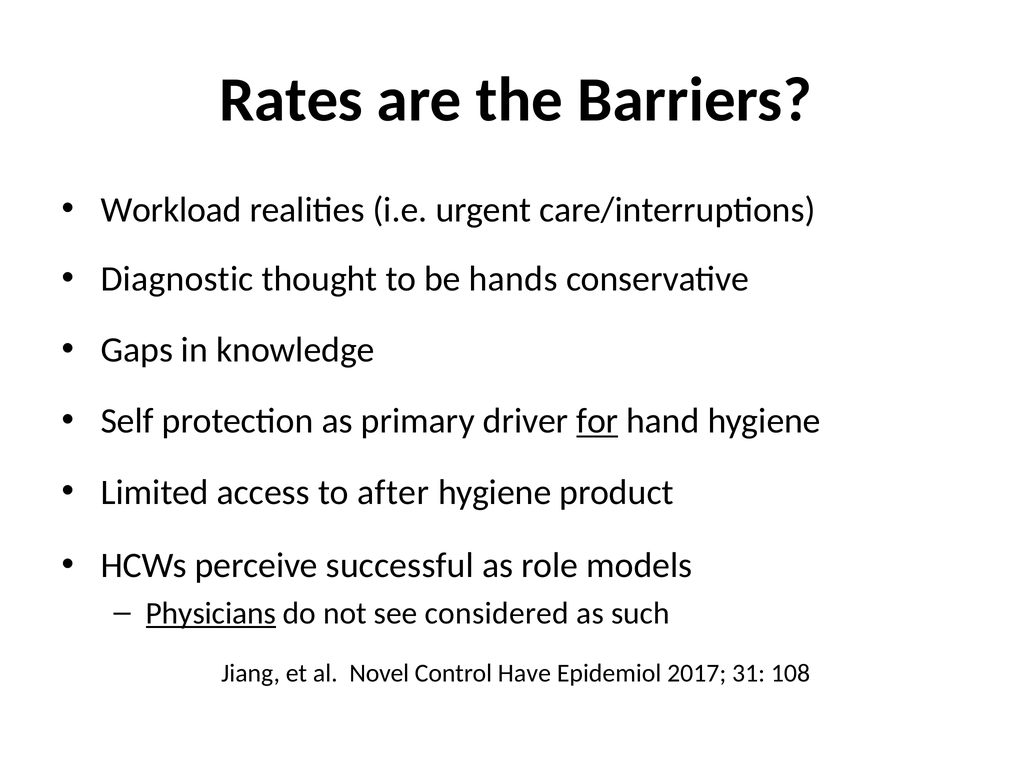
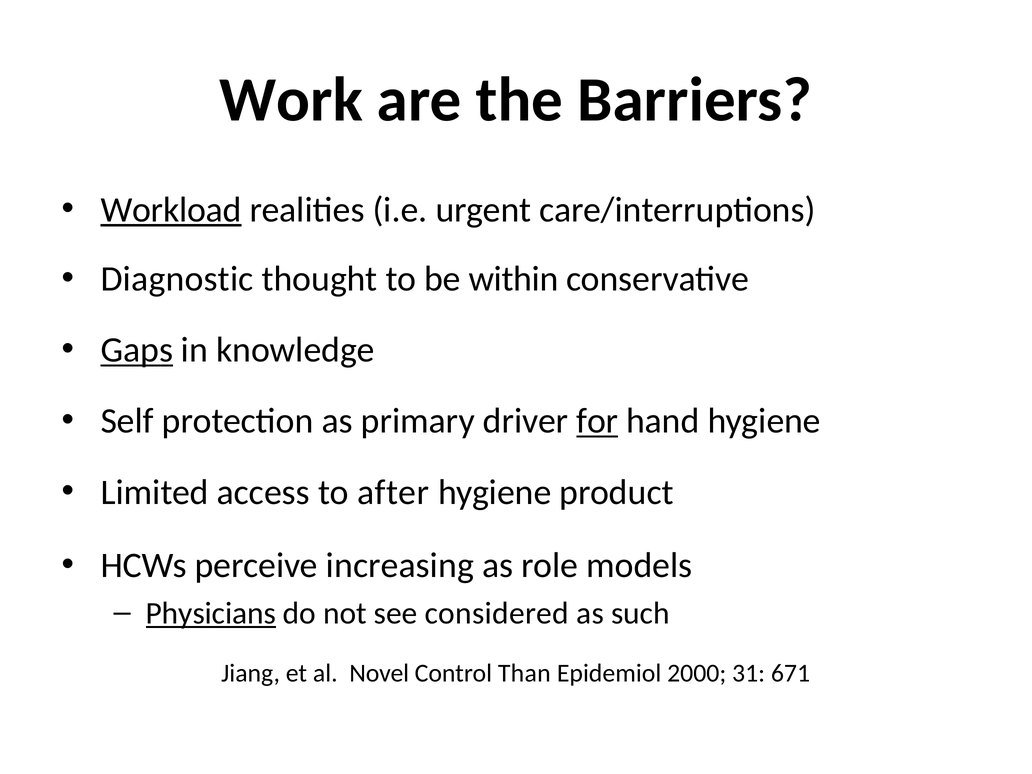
Rates: Rates -> Work
Workload underline: none -> present
hands: hands -> within
Gaps underline: none -> present
successful: successful -> increasing
Have: Have -> Than
2017: 2017 -> 2000
108: 108 -> 671
